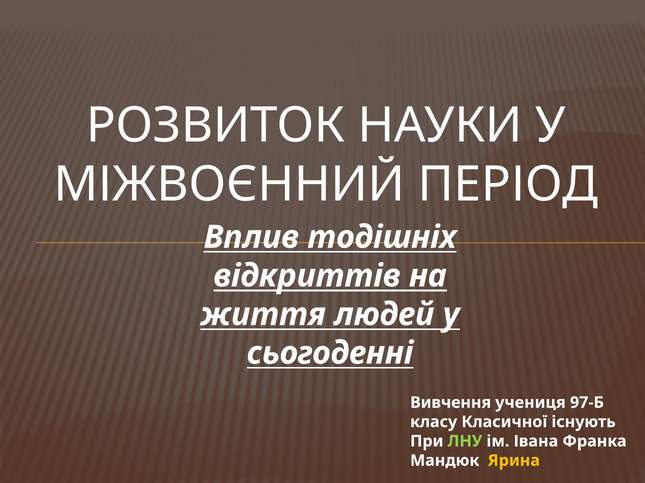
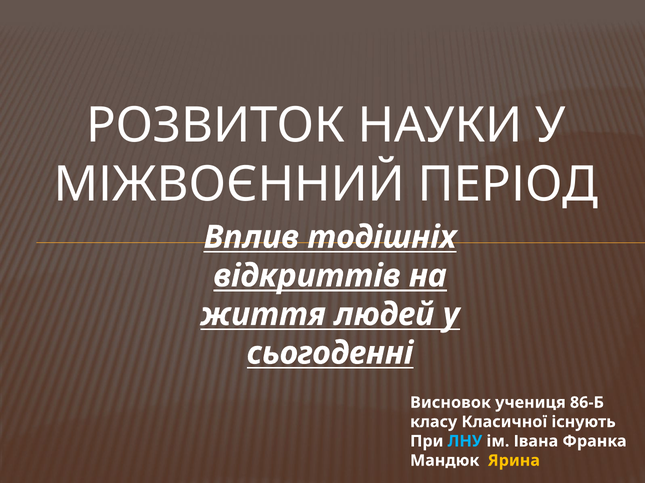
Вивчення: Вивчення -> Висновок
97-Б: 97-Б -> 86-Б
ЛНУ colour: light green -> light blue
